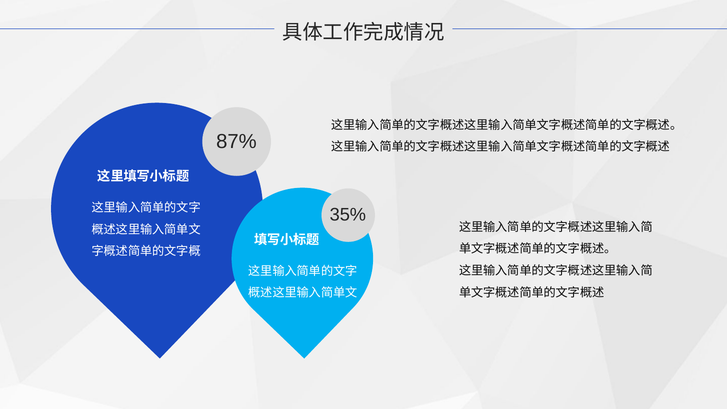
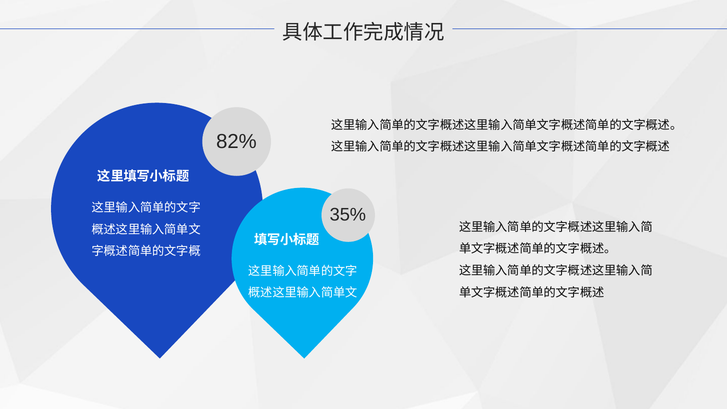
87%: 87% -> 82%
